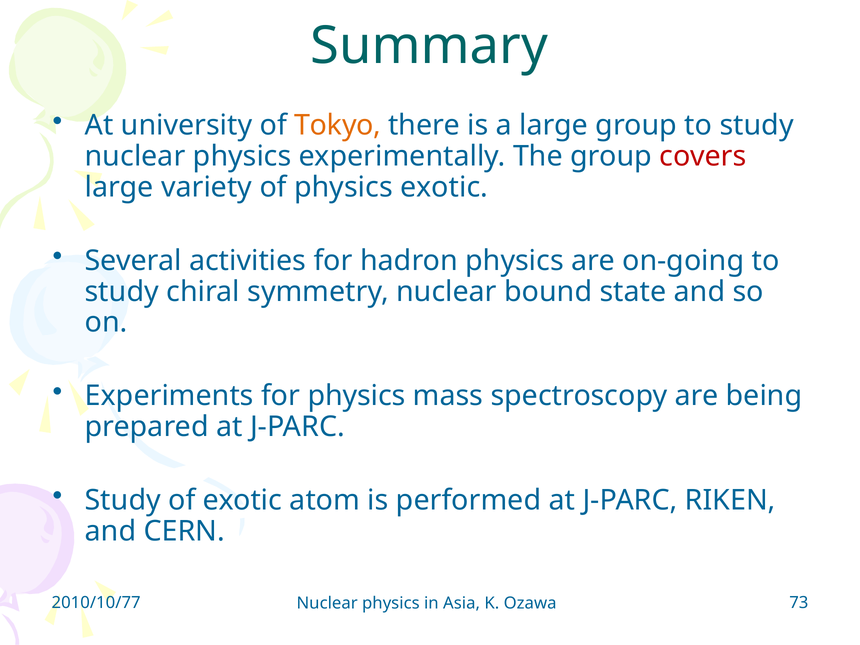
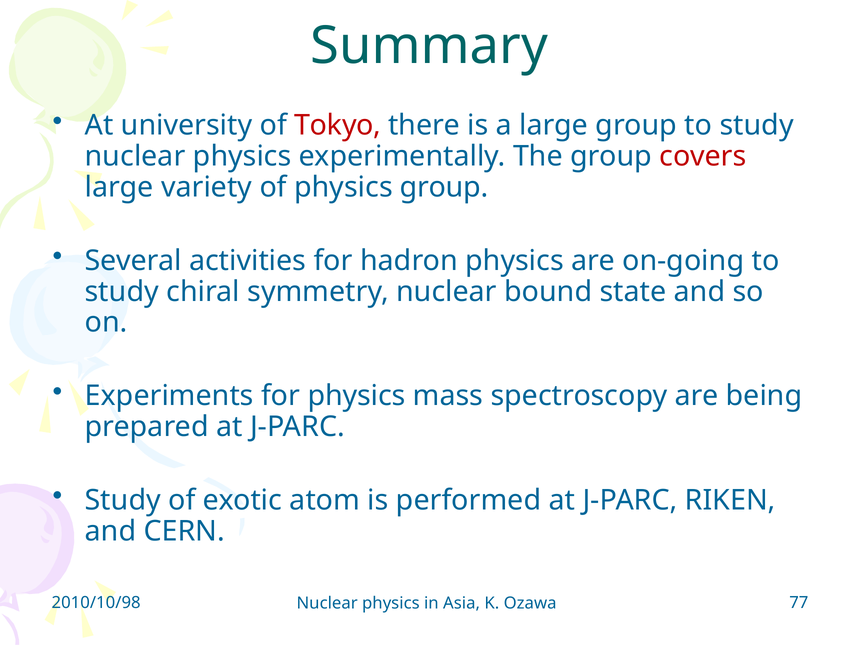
Tokyo colour: orange -> red
physics exotic: exotic -> group
2010/10/77: 2010/10/77 -> 2010/10/98
73: 73 -> 77
